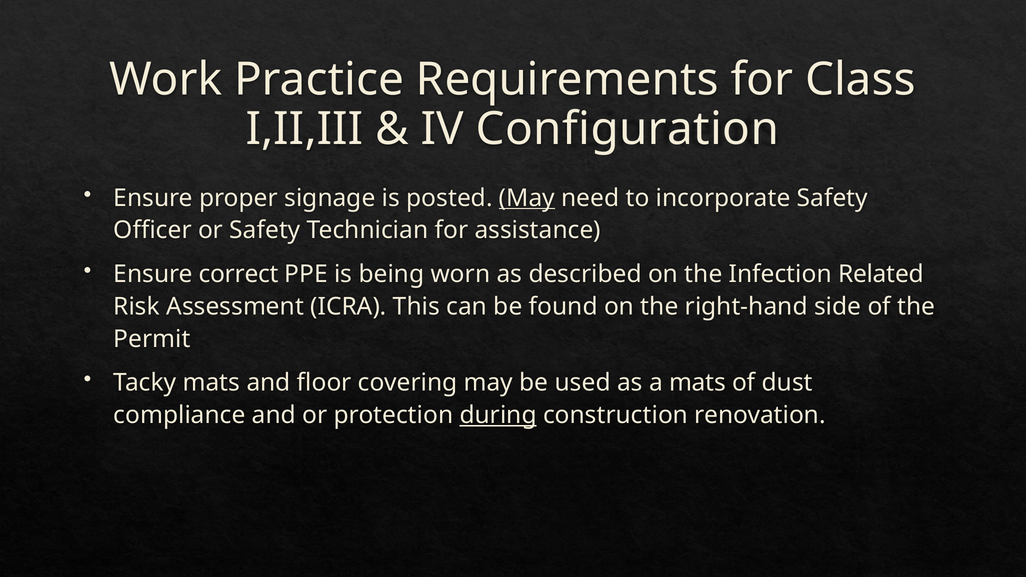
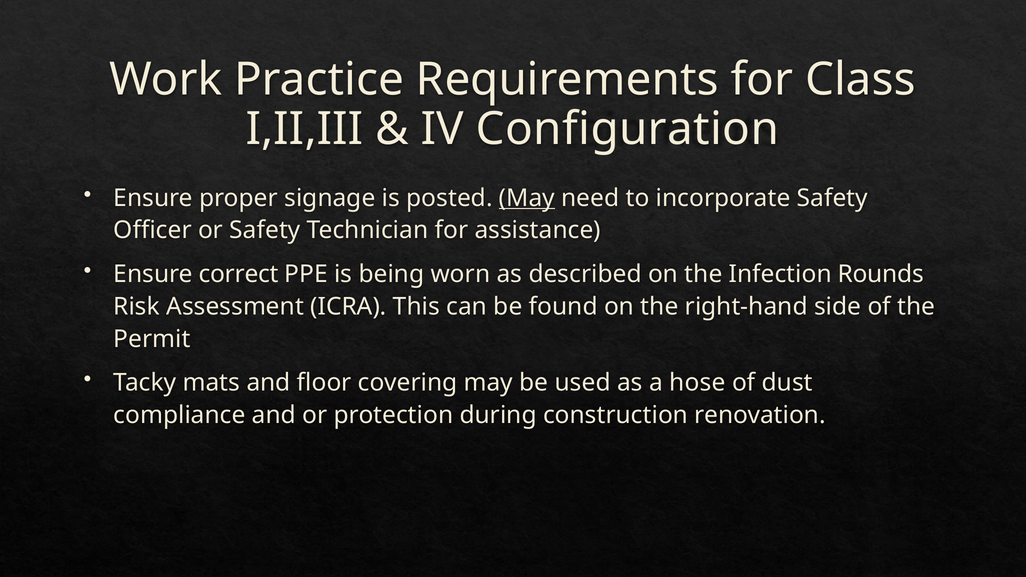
Related: Related -> Rounds
a mats: mats -> hose
during underline: present -> none
